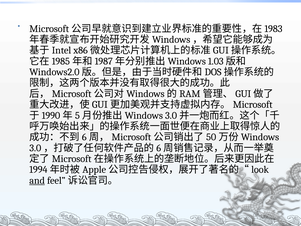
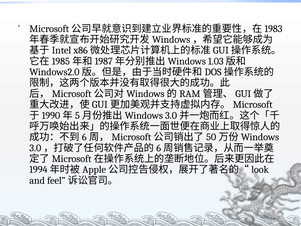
and underline: present -> none
